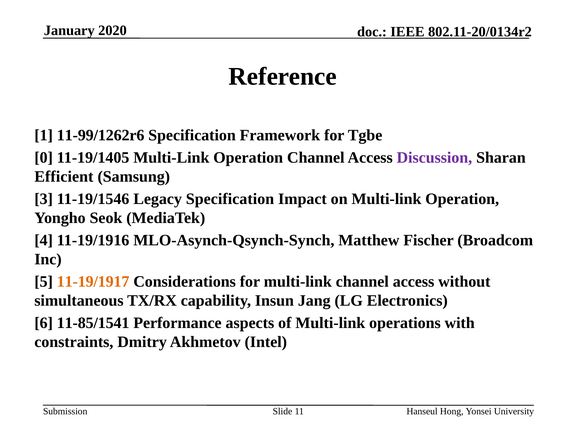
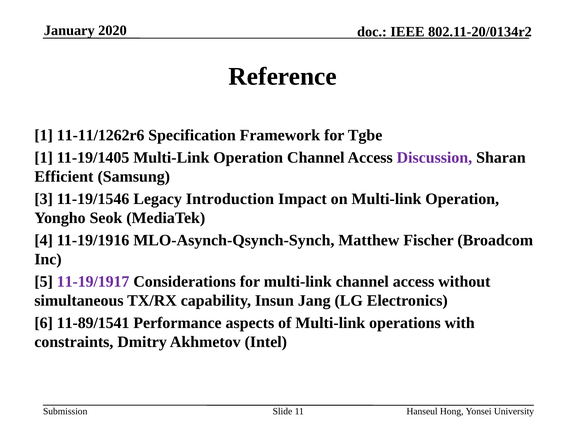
11-99/1262r6: 11-99/1262r6 -> 11-11/1262r6
0 at (44, 158): 0 -> 1
Legacy Specification: Specification -> Introduction
11-19/1917 colour: orange -> purple
11-85/1541: 11-85/1541 -> 11-89/1541
